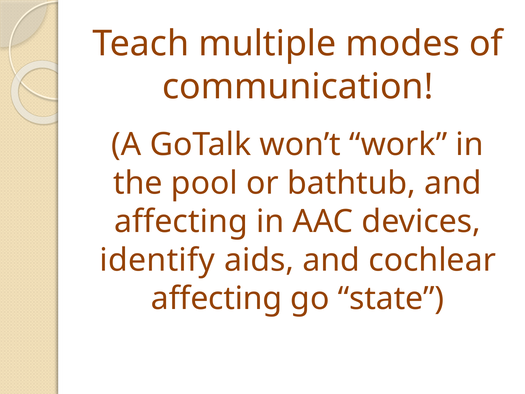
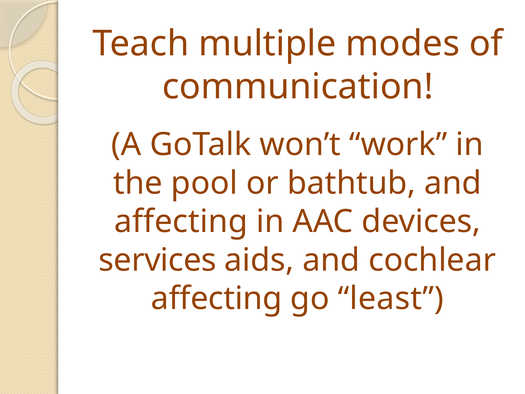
identify: identify -> services
state: state -> least
